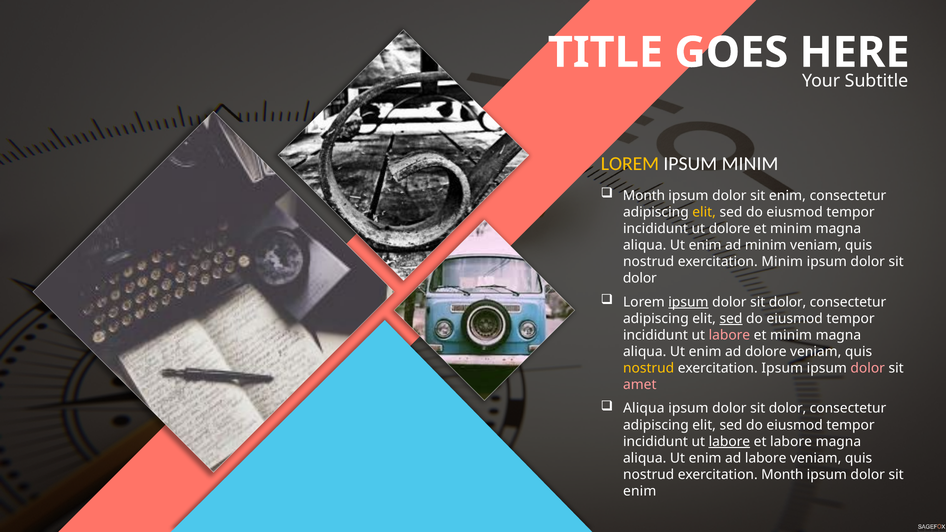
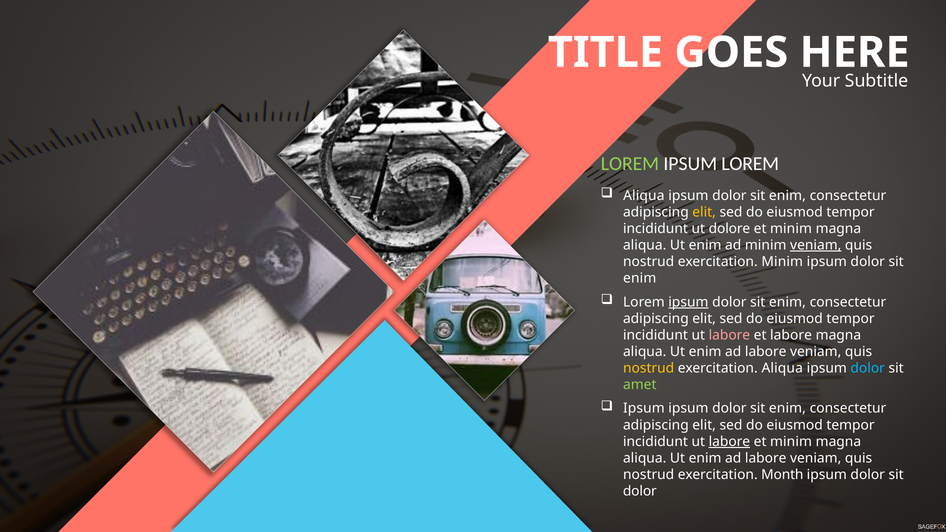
LOREM at (630, 164) colour: yellow -> light green
IPSUM MINIM: MINIM -> LOREM
Month at (644, 196): Month -> Aliqua
veniam at (816, 245) underline: none -> present
dolor at (640, 278): dolor -> enim
dolor at (788, 302): dolor -> enim
sed at (731, 319) underline: present -> none
minim at (791, 335): minim -> labore
dolore at (766, 352): dolore -> labore
exercitation Ipsum: Ipsum -> Aliqua
dolor at (868, 368) colour: pink -> light blue
amet colour: pink -> light green
Aliqua at (644, 409): Aliqua -> Ipsum
dolor at (788, 409): dolor -> enim
labore at (791, 442): labore -> minim
enim at (640, 491): enim -> dolor
